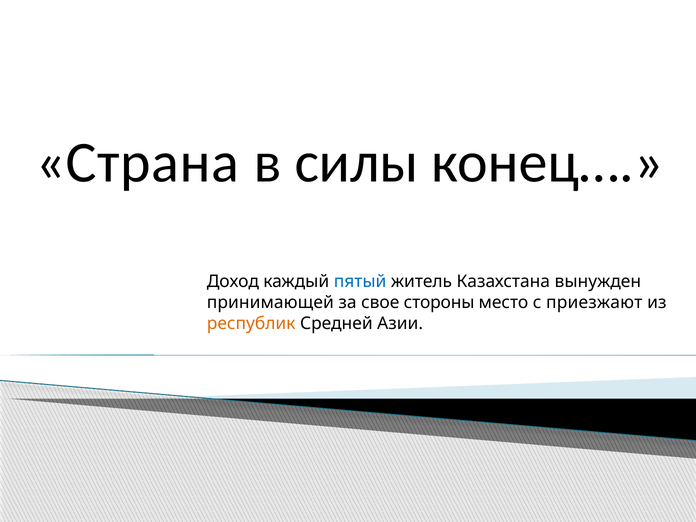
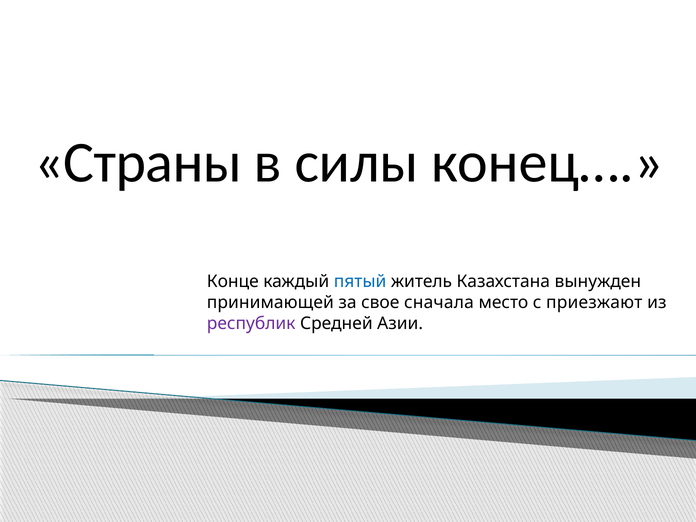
Страна: Страна -> Страны
Доход: Доход -> Конце
стороны: стороны -> сначала
республик colour: orange -> purple
